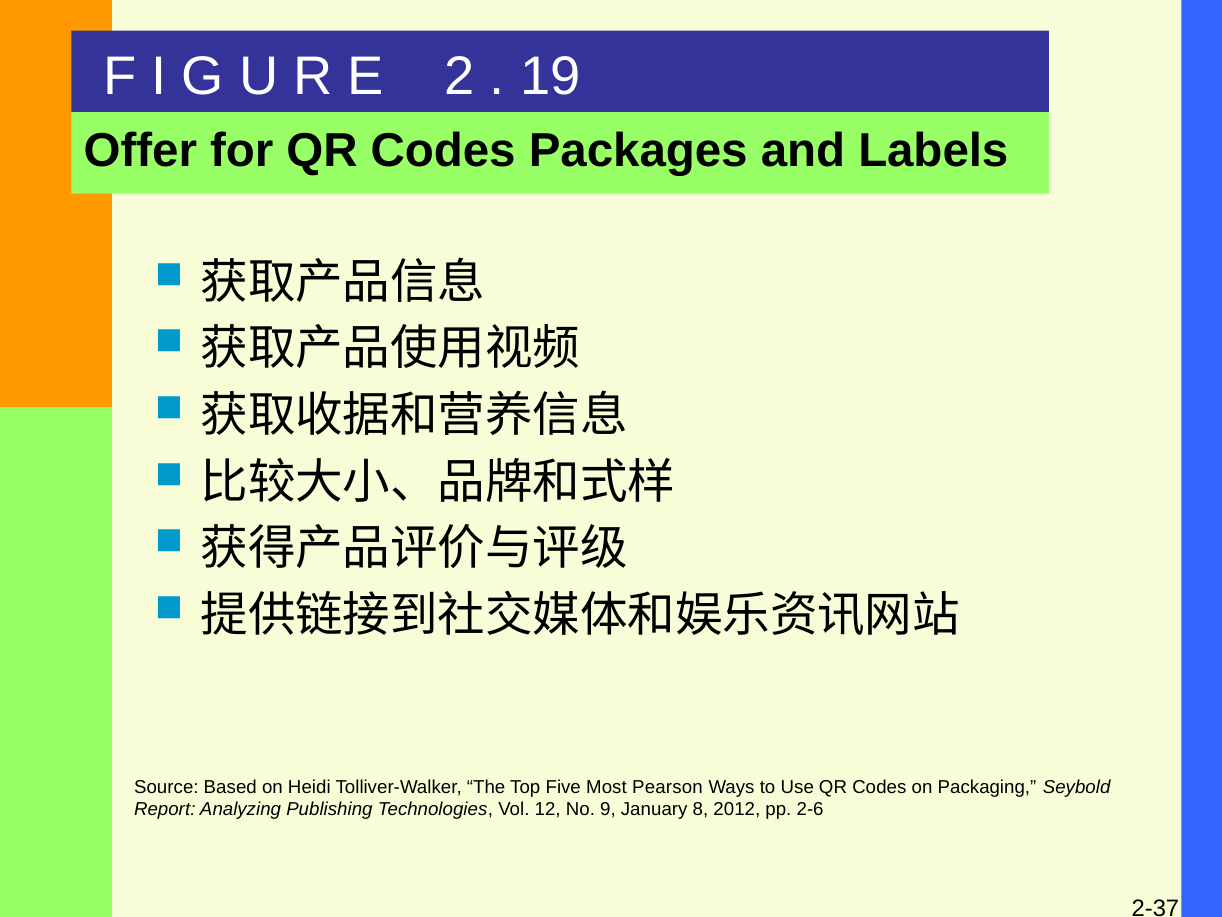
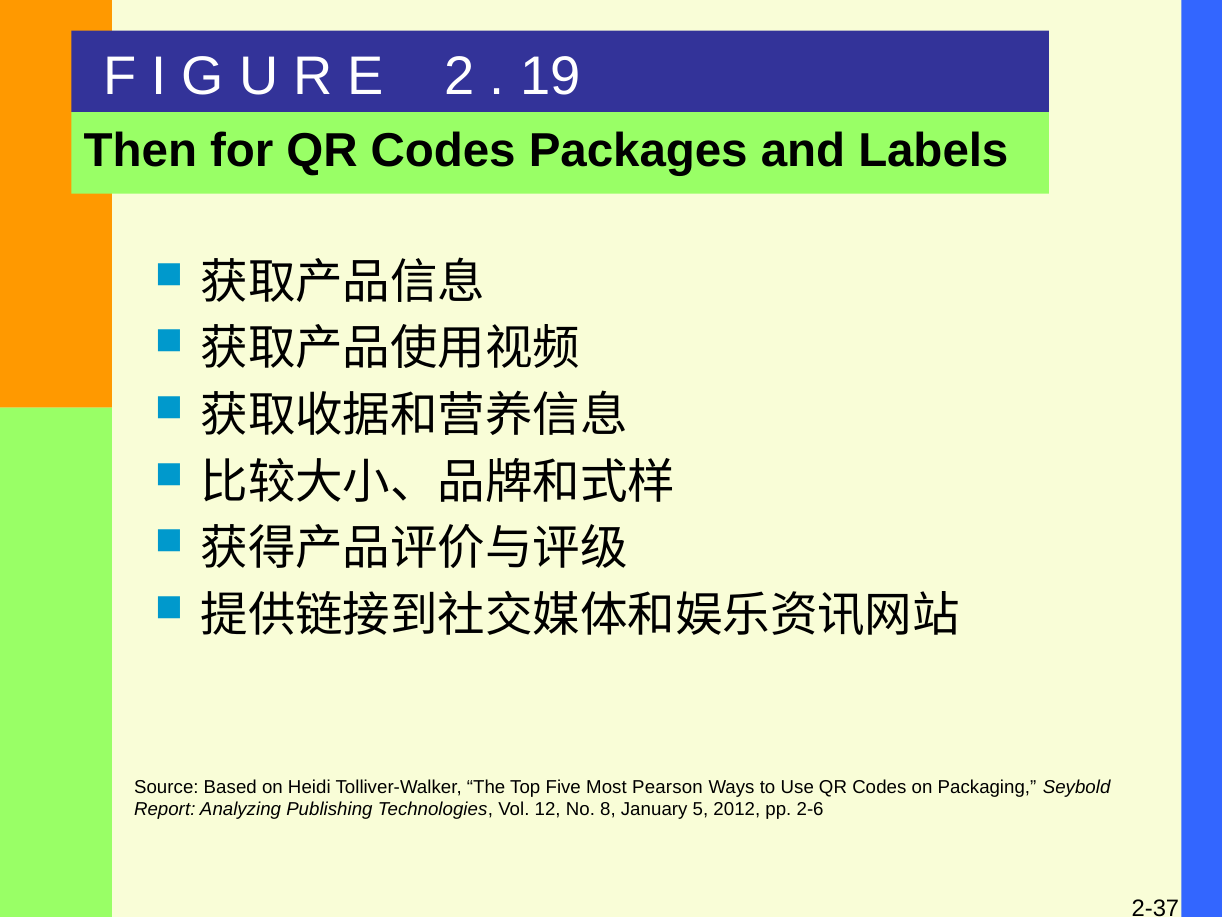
Offer: Offer -> Then
9: 9 -> 8
8: 8 -> 5
